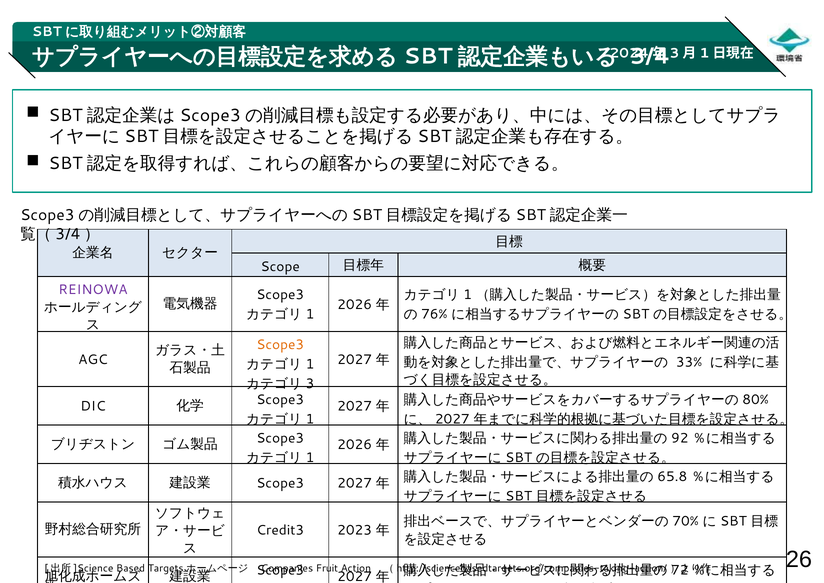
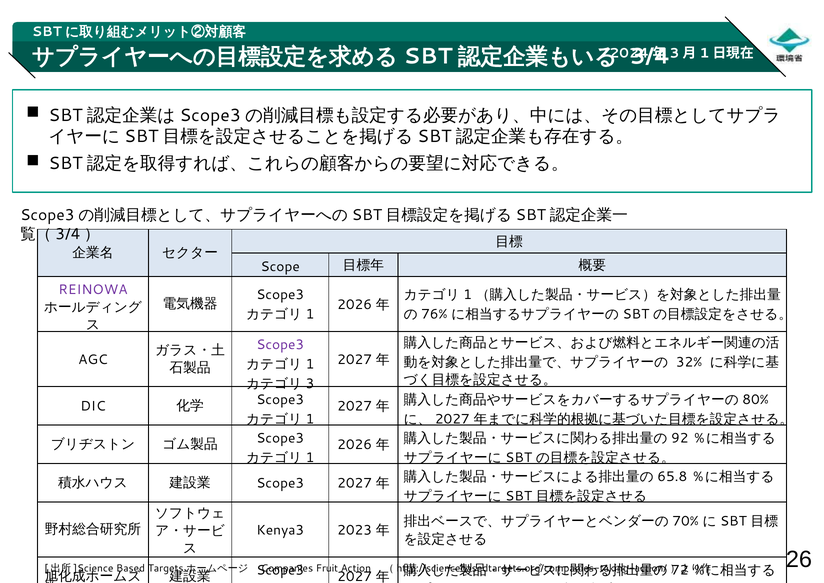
Scope3 at (280, 344) colour: orange -> purple
33%: 33% -> 32%
Credit3: Credit3 -> Kenya3
